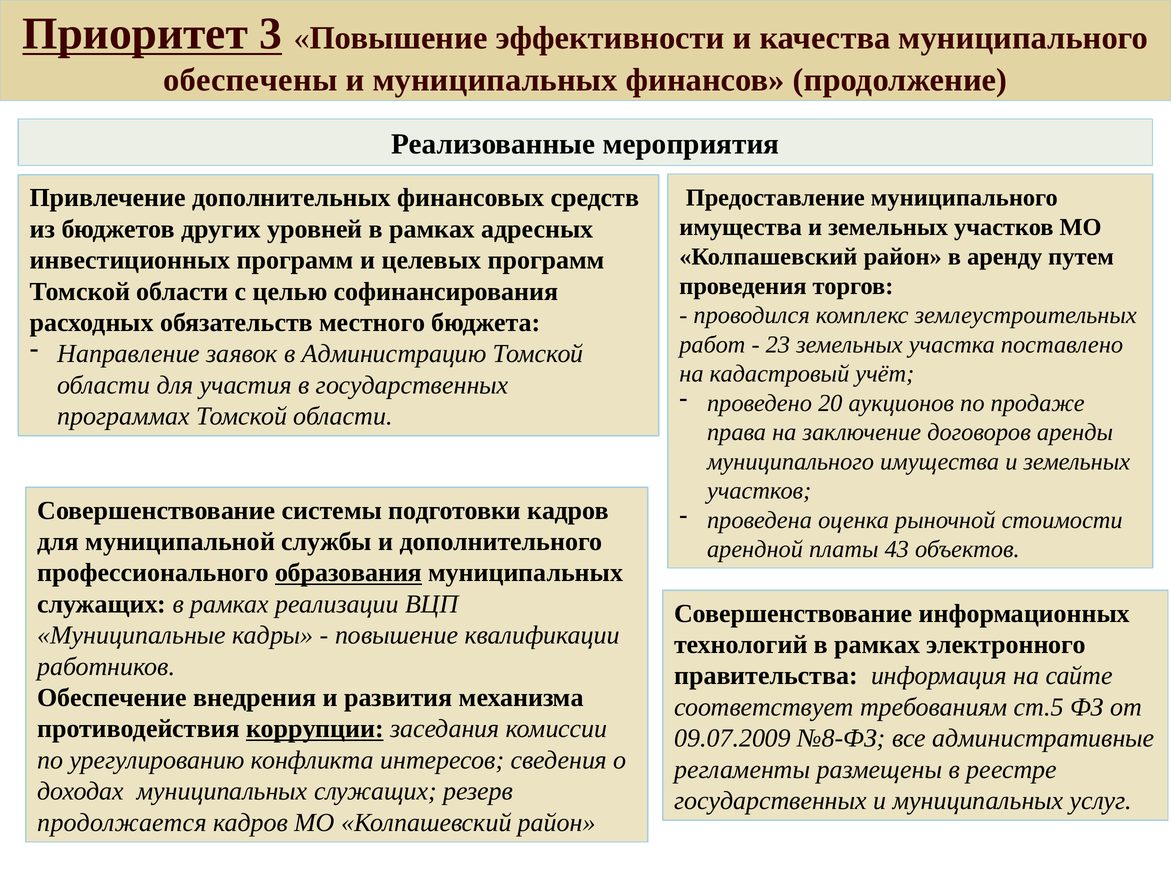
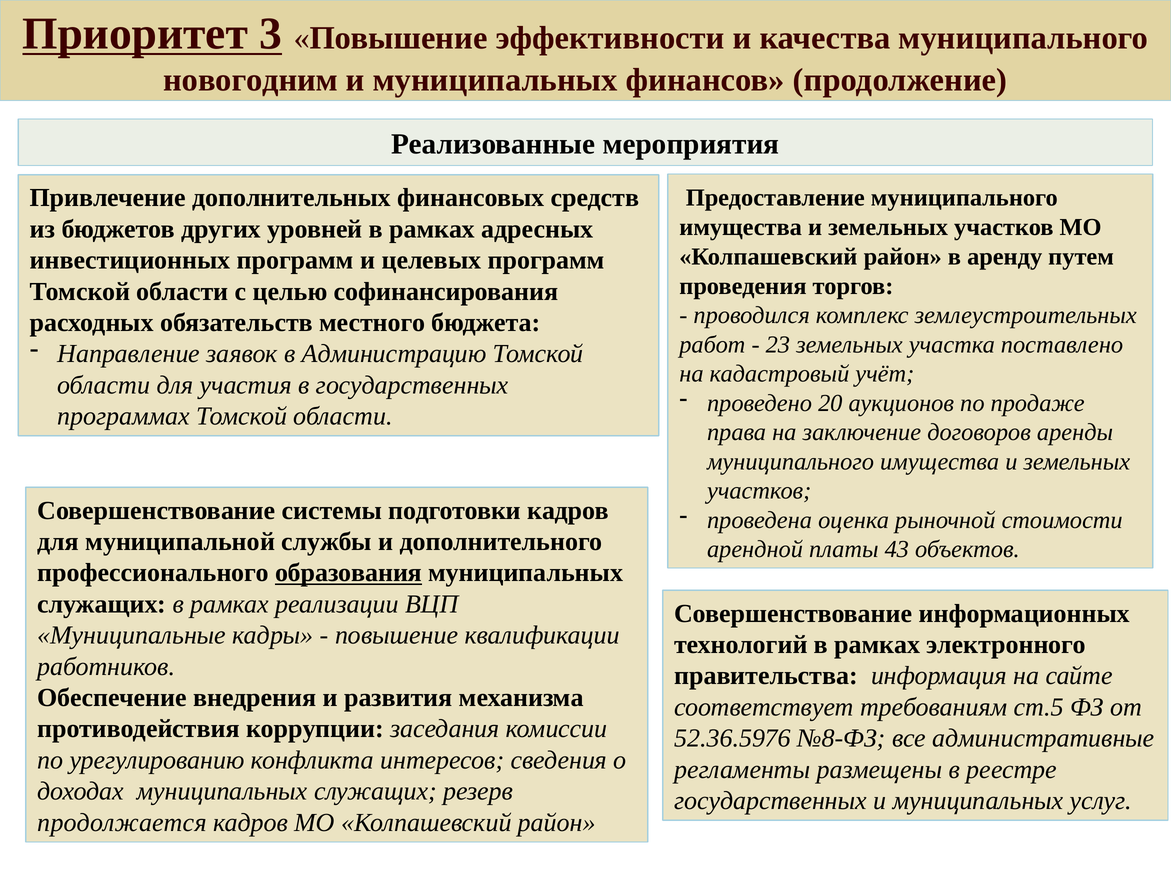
обеспечены: обеспечены -> новогодним
коррупции underline: present -> none
09.07.2009: 09.07.2009 -> 52.36.5976
